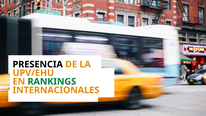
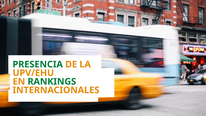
PRESENCIA colour: black -> green
